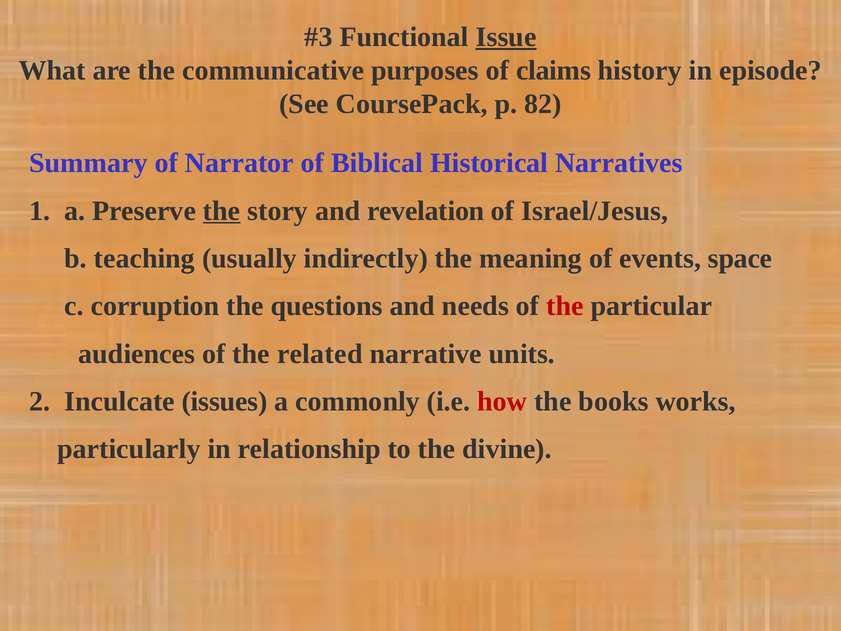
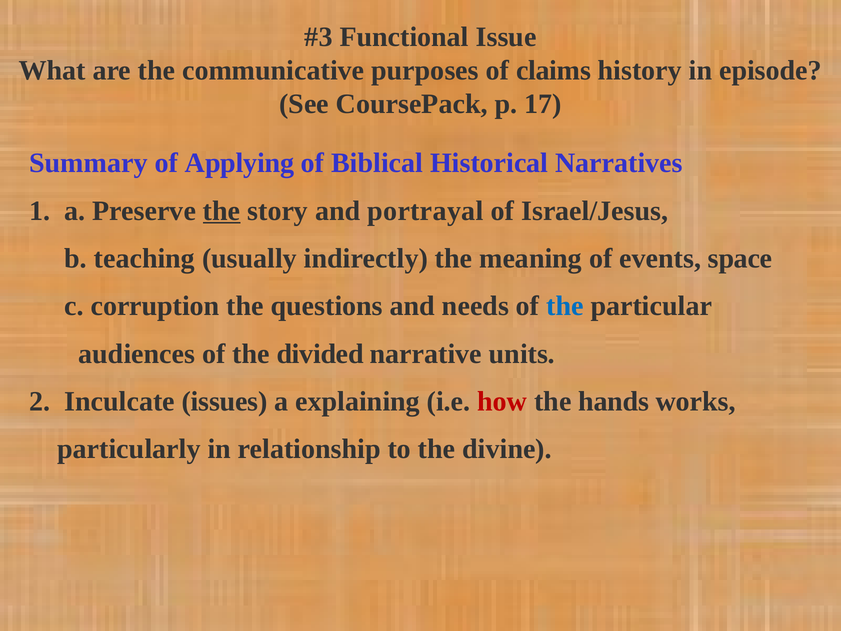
Issue underline: present -> none
82: 82 -> 17
Narrator: Narrator -> Applying
revelation: revelation -> portrayal
the at (565, 306) colour: red -> blue
related: related -> divided
commonly: commonly -> explaining
books: books -> hands
